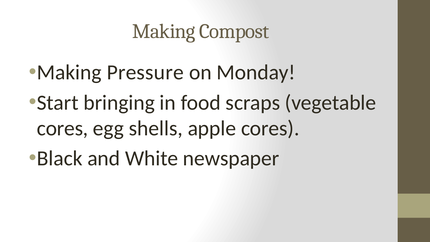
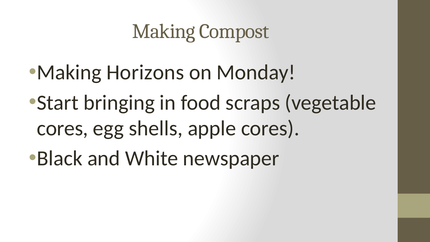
Pressure: Pressure -> Horizons
